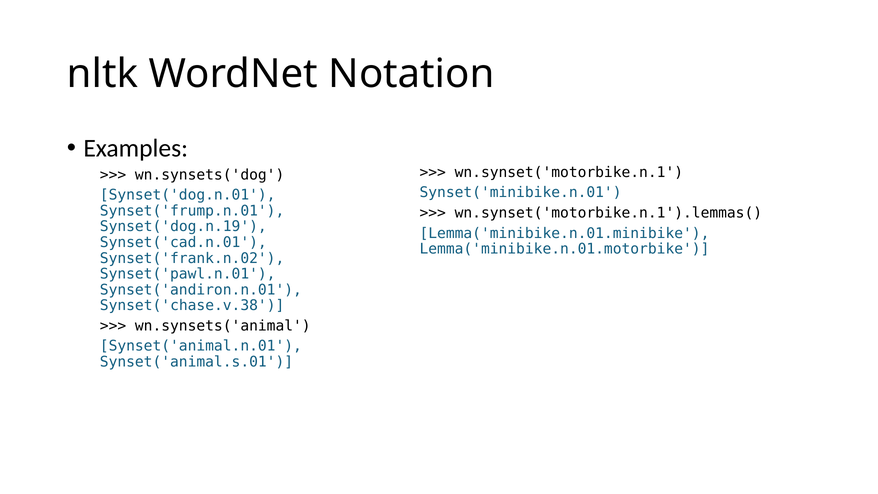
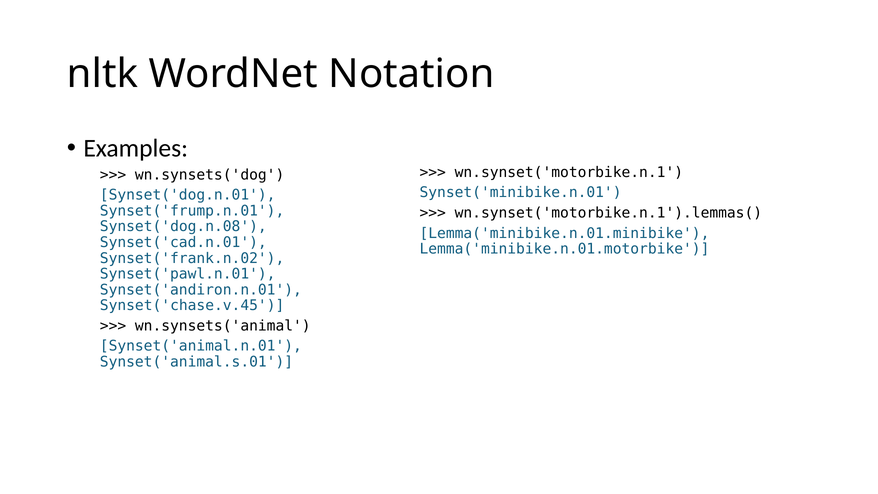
Synset('dog.n.19: Synset('dog.n.19 -> Synset('dog.n.08
Synset('chase.v.38: Synset('chase.v.38 -> Synset('chase.v.45
